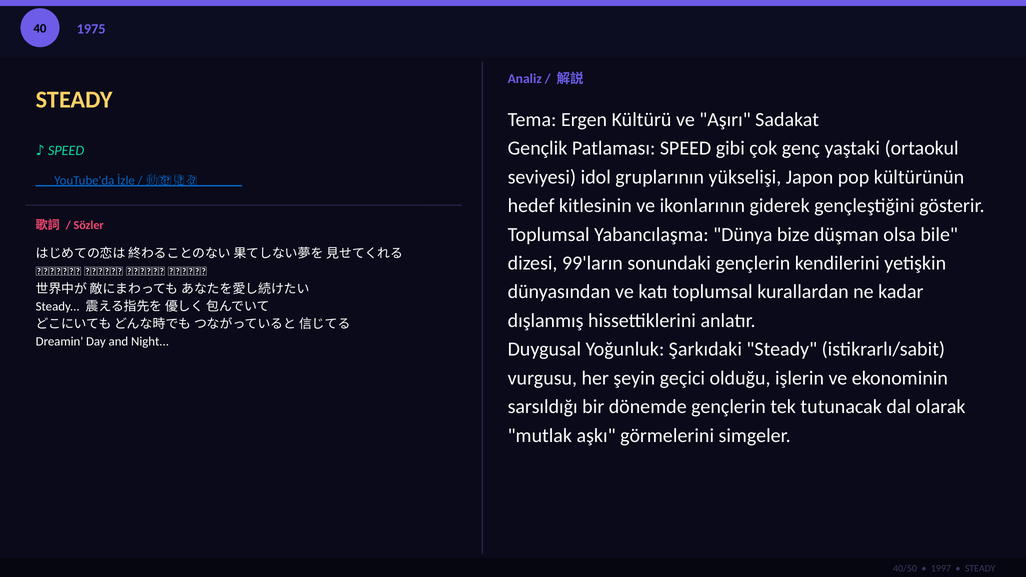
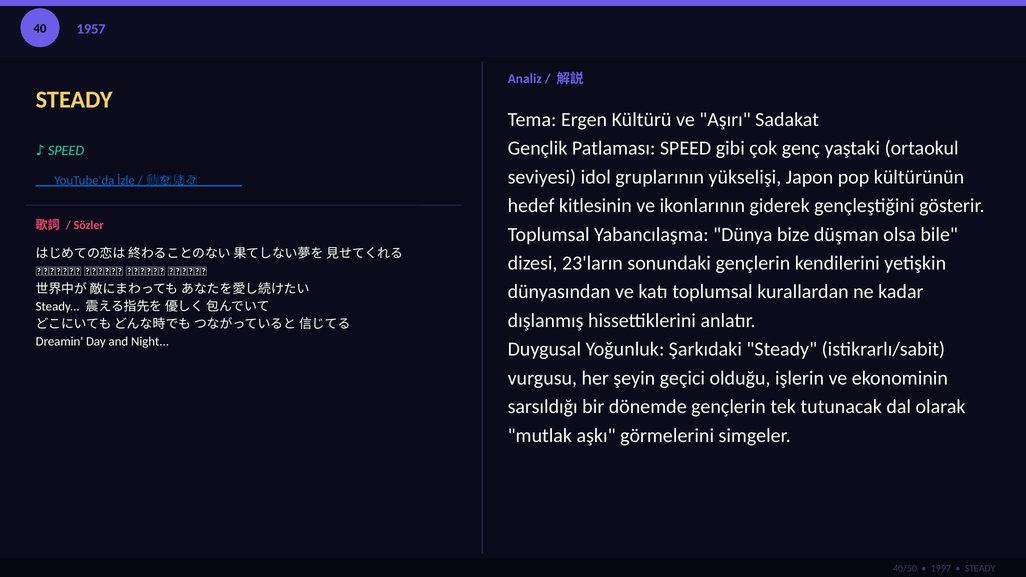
1975: 1975 -> 1957
99'ların: 99'ların -> 23'ların
